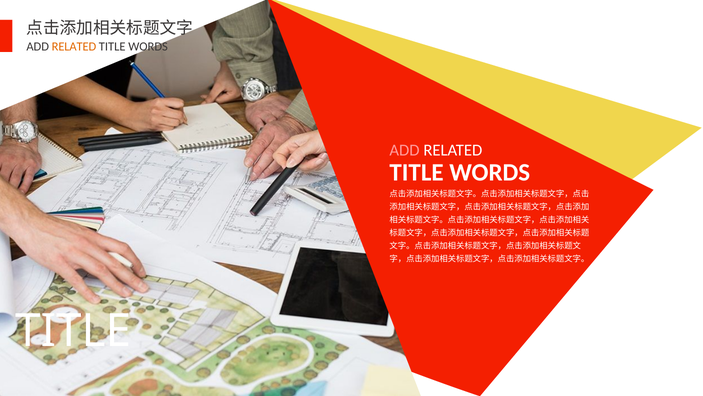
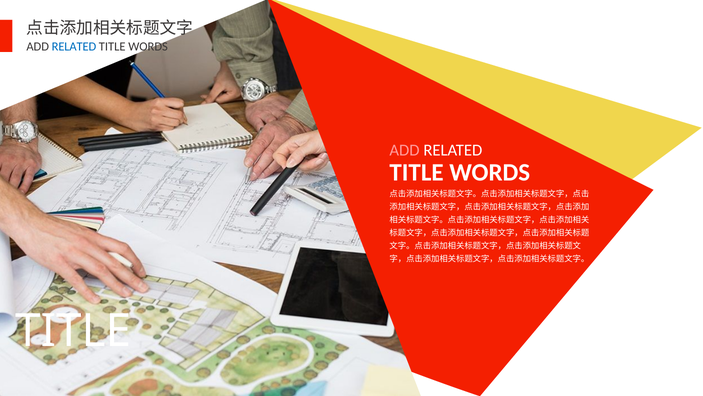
RELATED at (74, 47) colour: orange -> blue
